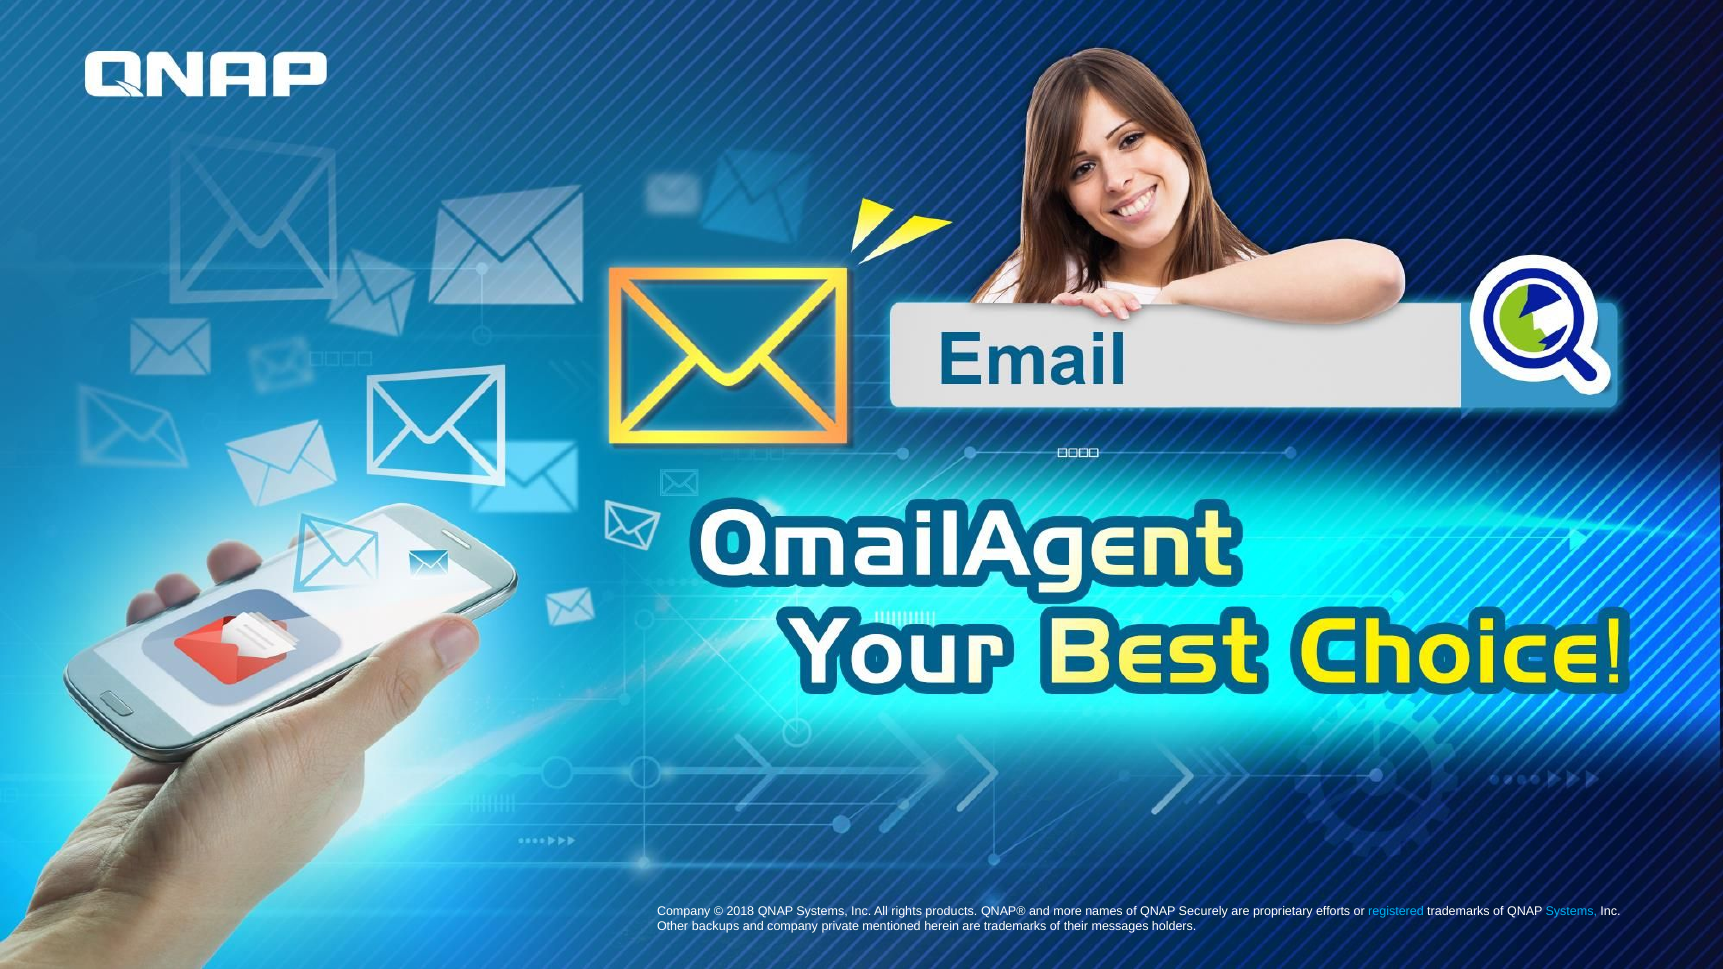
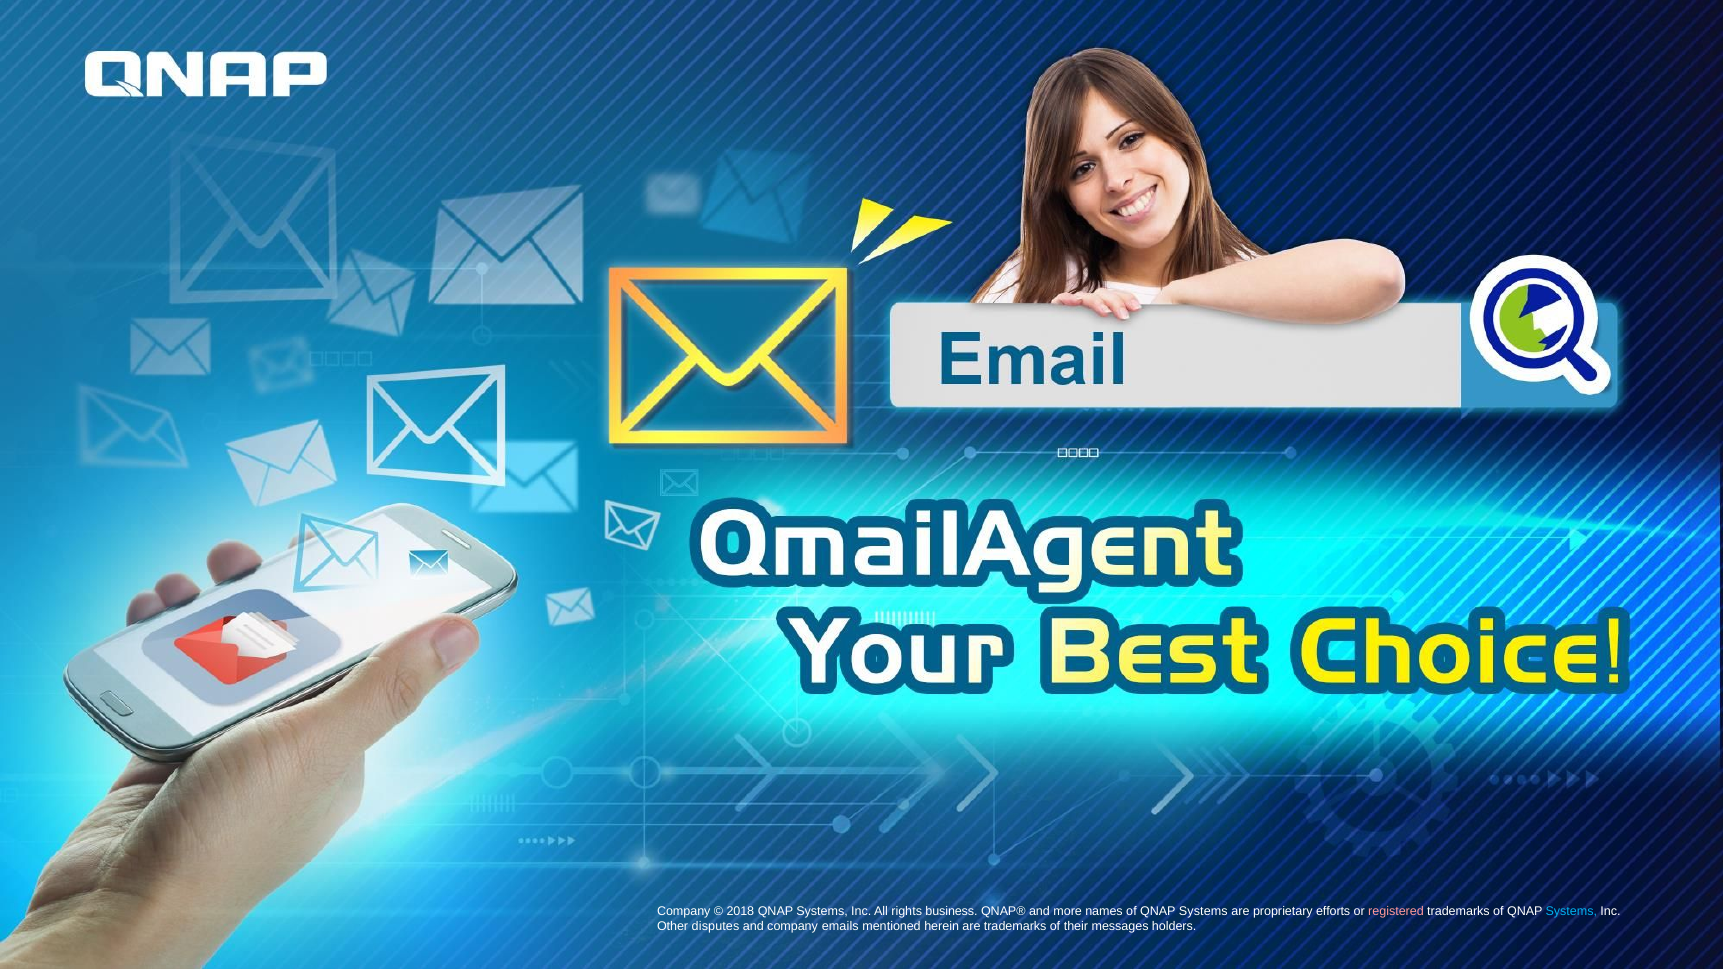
products: products -> business
names of QNAP Securely: Securely -> Systems
registered colour: light blue -> pink
backups: backups -> disputes
private: private -> emails
